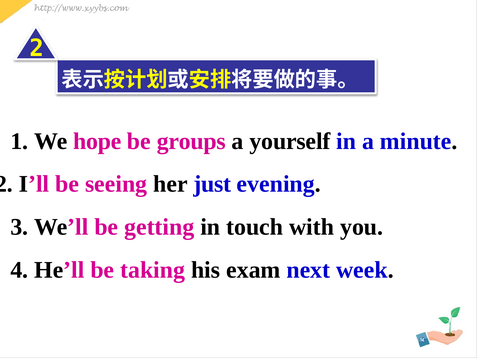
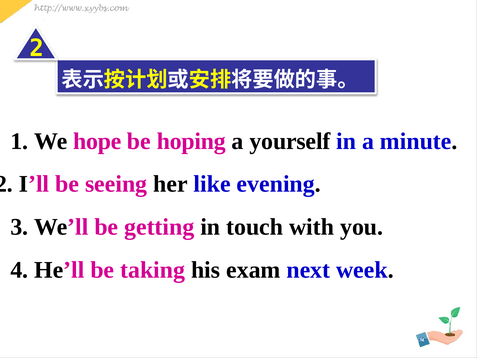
groups: groups -> hoping
just: just -> like
